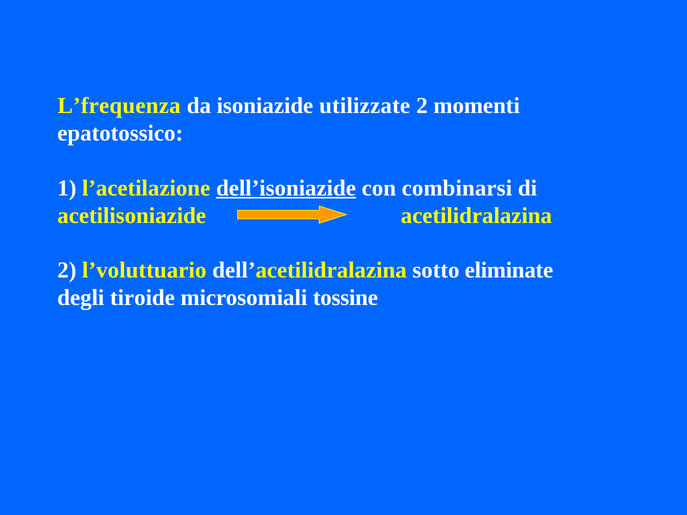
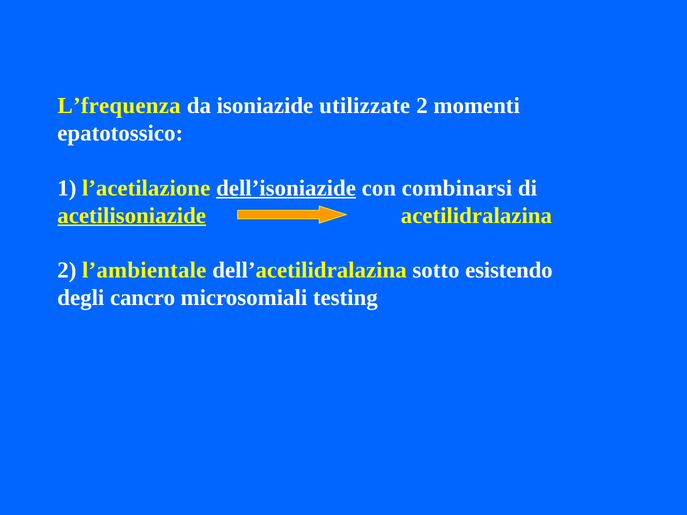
acetilisoniazide underline: none -> present
l’voluttuario: l’voluttuario -> l’ambientale
eliminate: eliminate -> esistendo
tiroide: tiroide -> cancro
tossine: tossine -> testing
